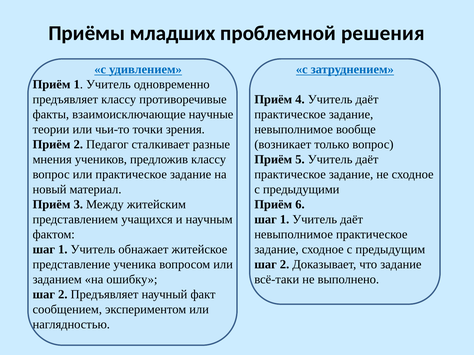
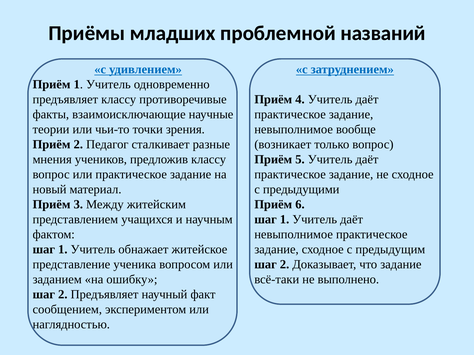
решения: решения -> названий
